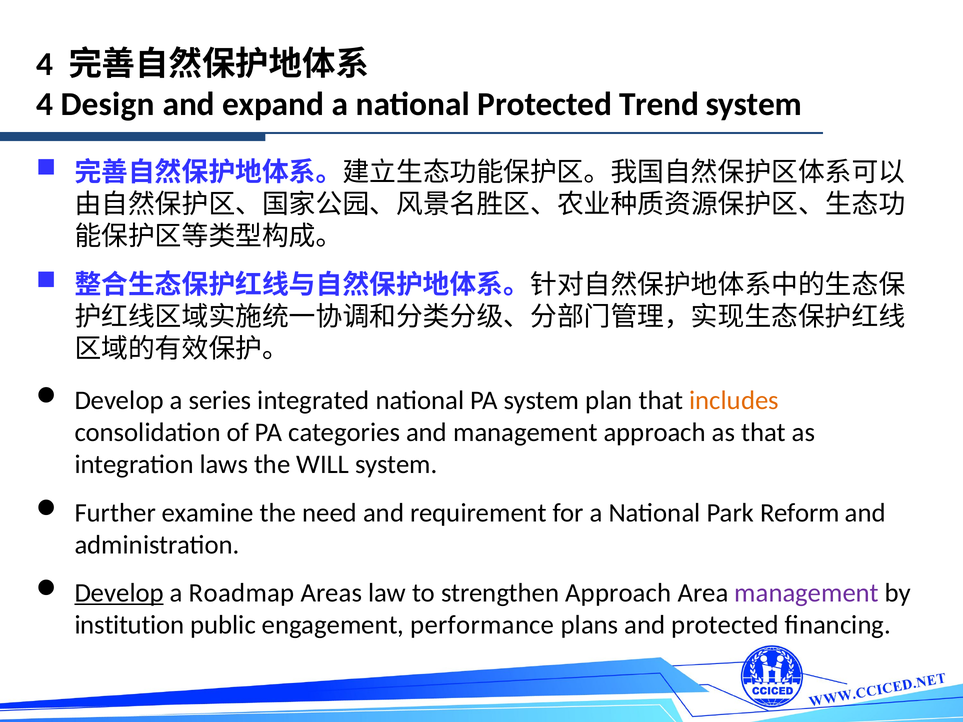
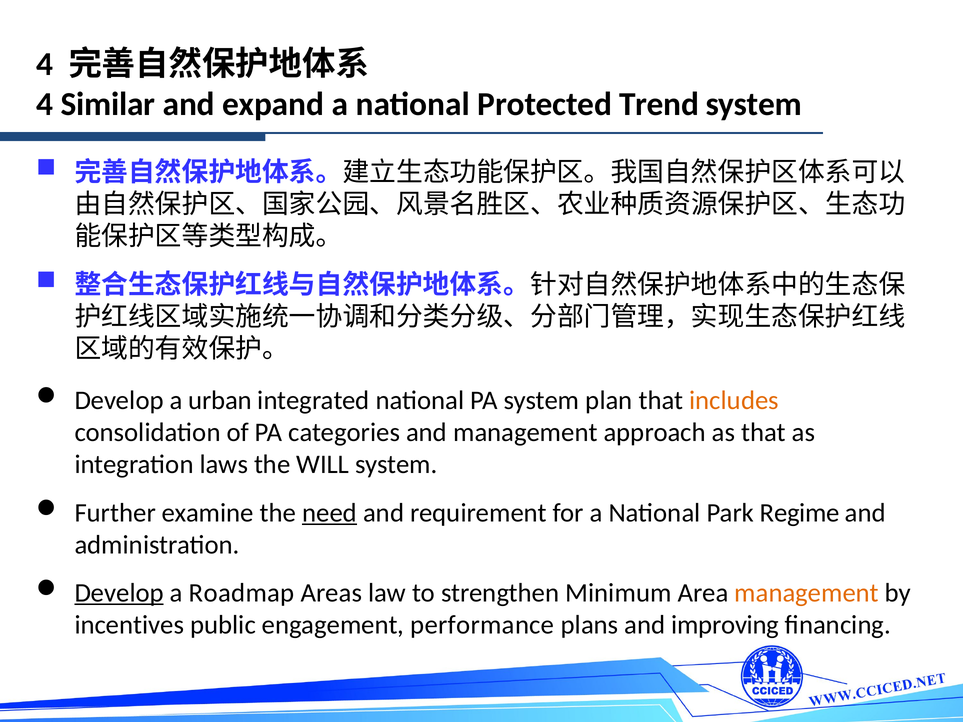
Design: Design -> Similar
series: series -> urban
need underline: none -> present
Reform: Reform -> Regime
strengthen Approach: Approach -> Minimum
management at (807, 593) colour: purple -> orange
institution: institution -> incentives
and protected: protected -> improving
